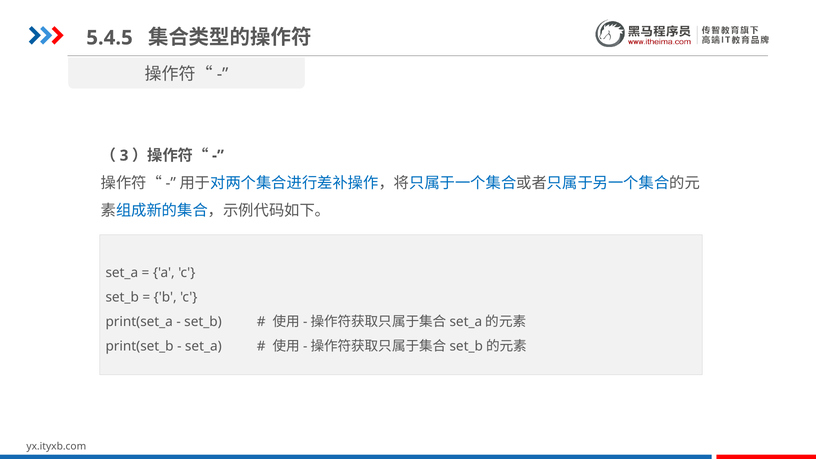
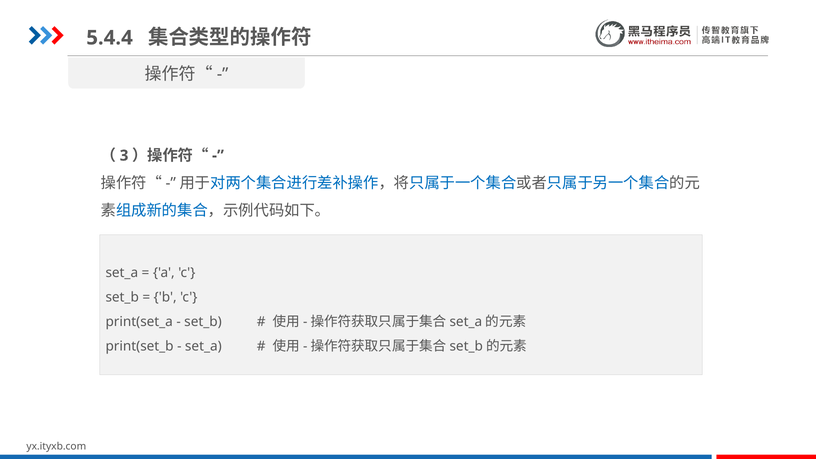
5.4.5: 5.4.5 -> 5.4.4
